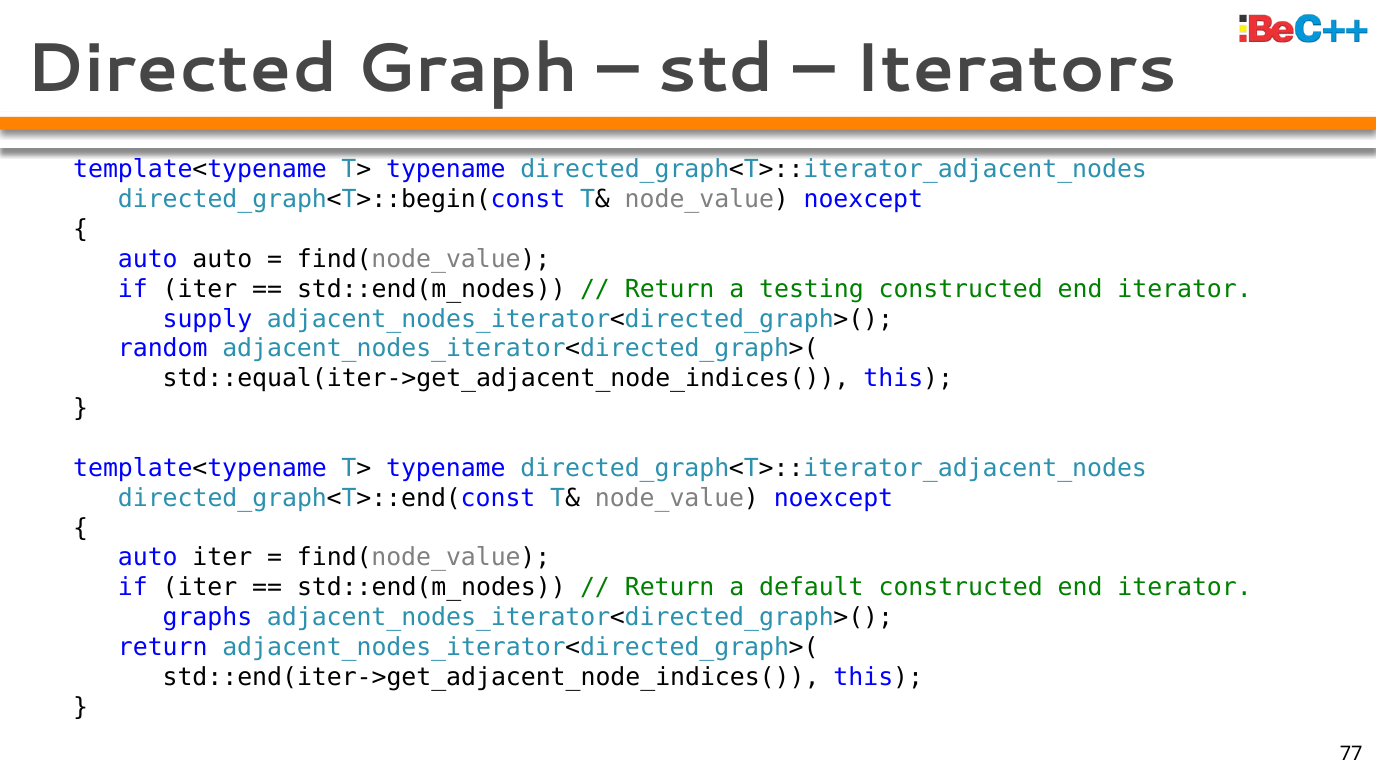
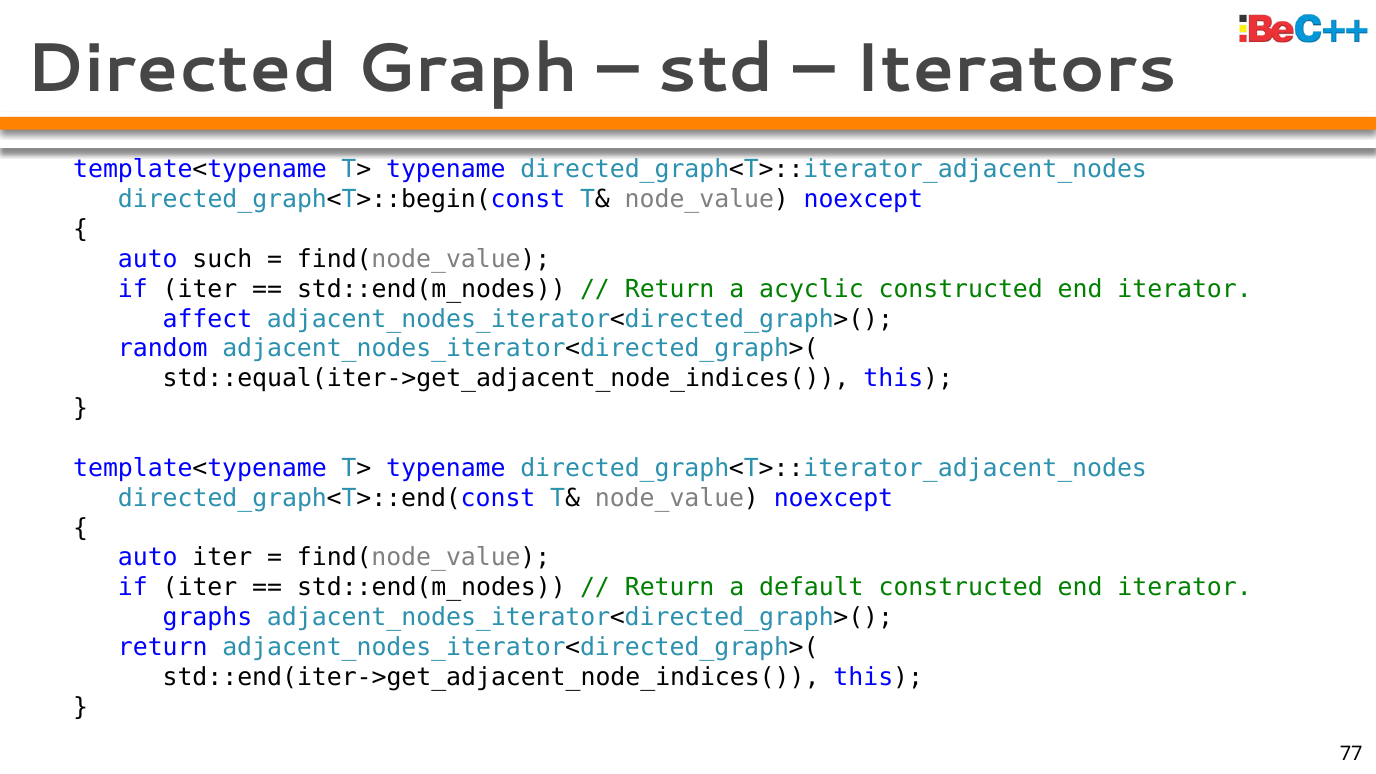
auto auto: auto -> such
testing: testing -> acyclic
supply: supply -> affect
